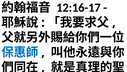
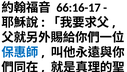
12:16-17: 12:16-17 -> 66:16-17
